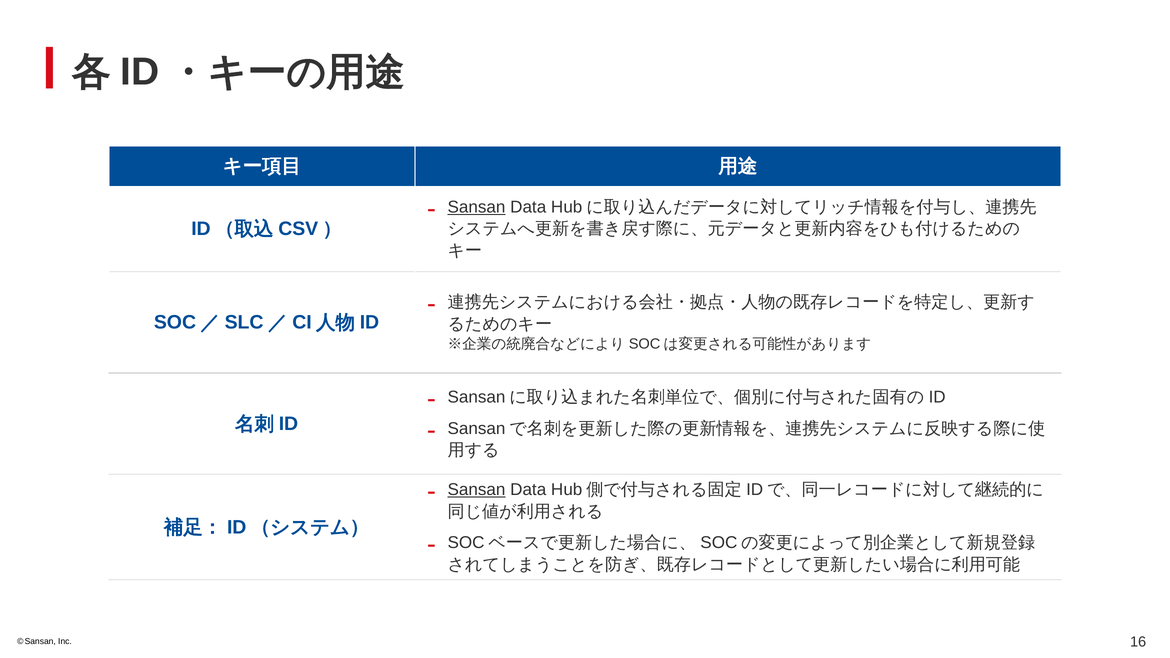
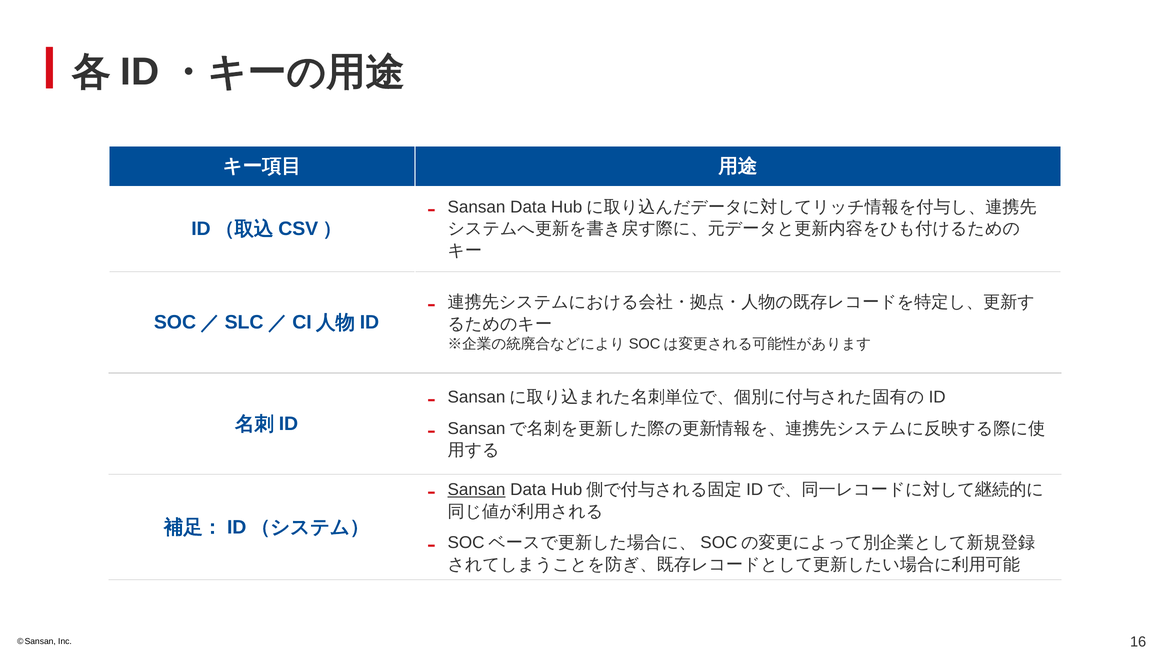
Sansan at (476, 207) underline: present -> none
